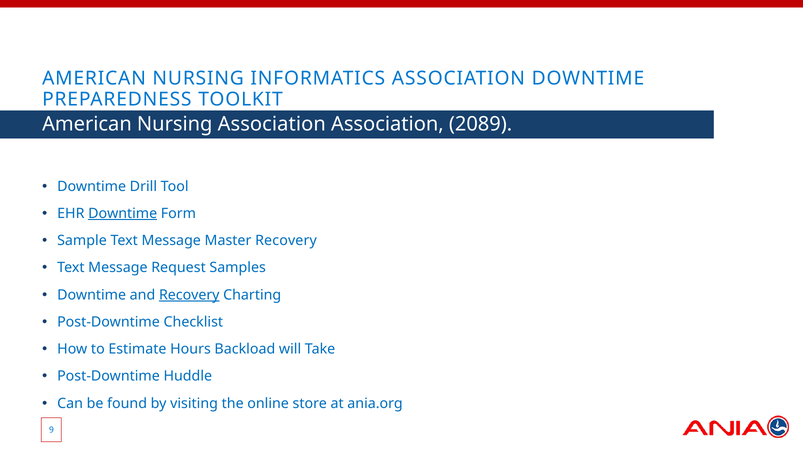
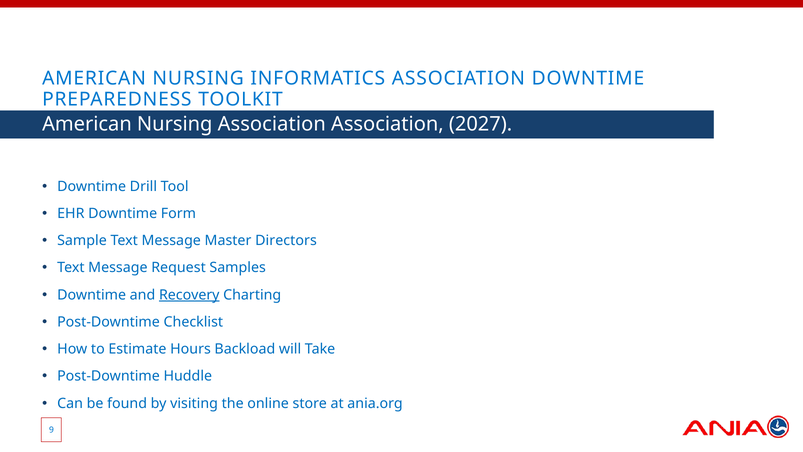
2089: 2089 -> 2027
Downtime at (123, 213) underline: present -> none
Master Recovery: Recovery -> Directors
